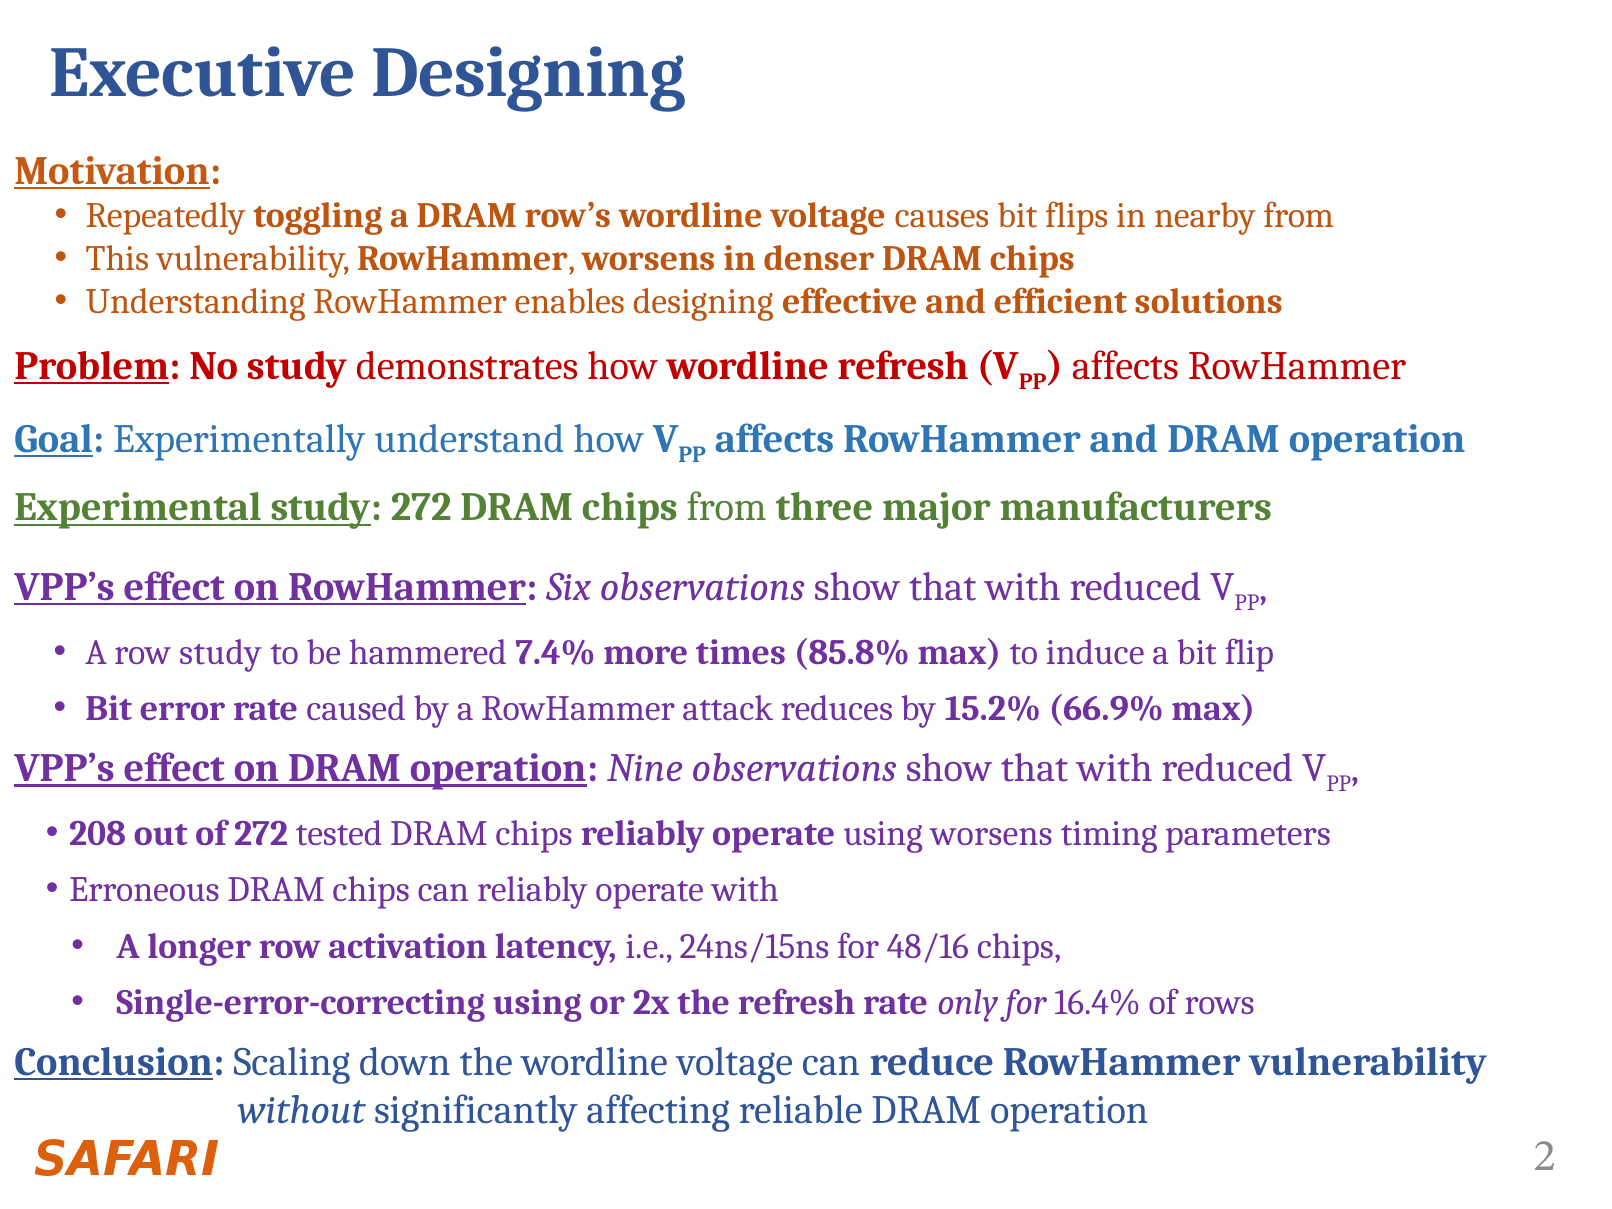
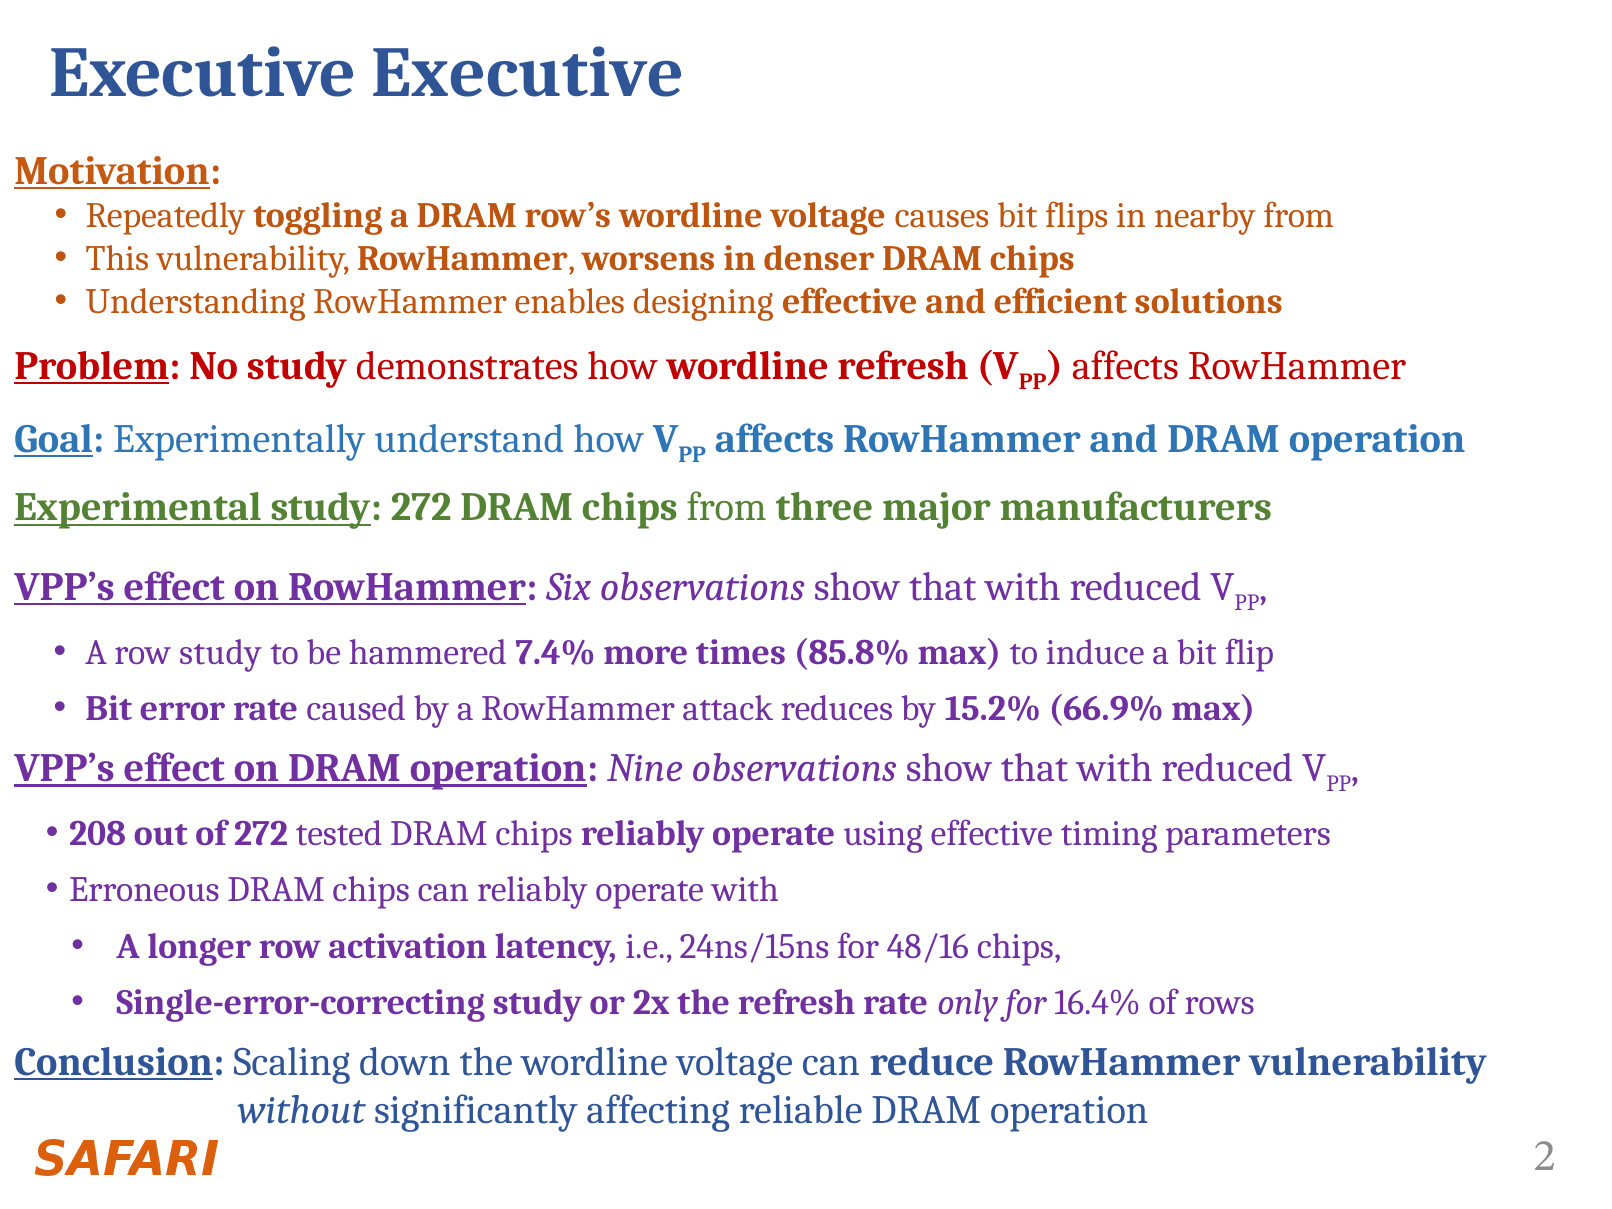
Executive Designing: Designing -> Executive
using worsens: worsens -> effective
Single-error-correcting using: using -> study
